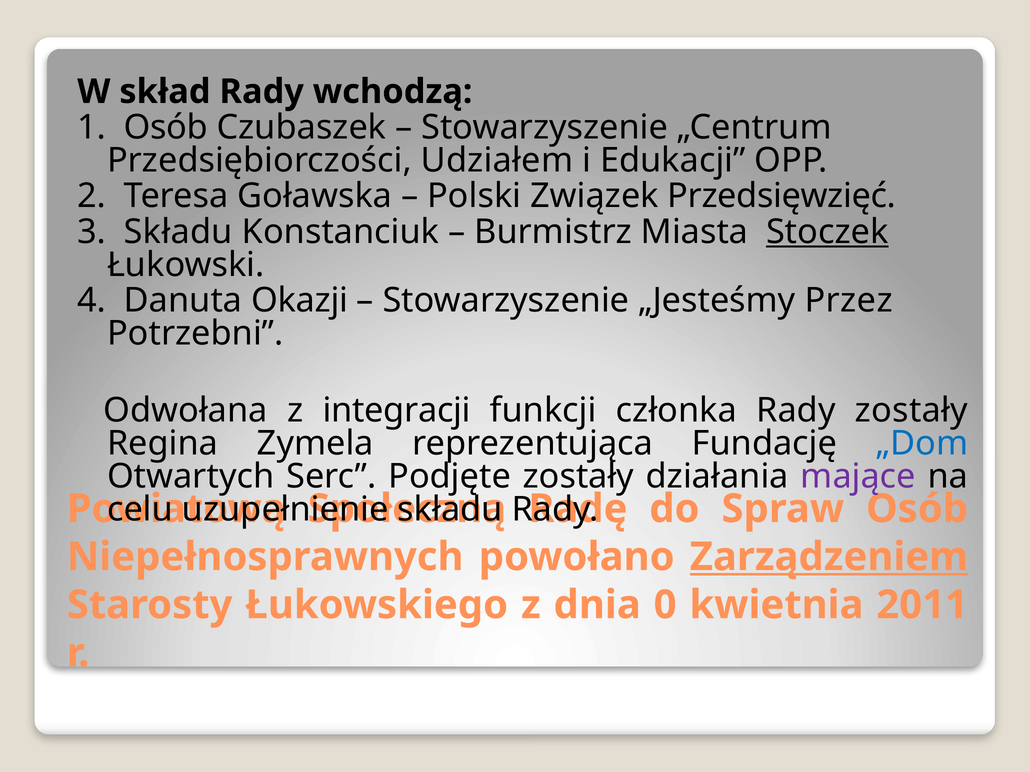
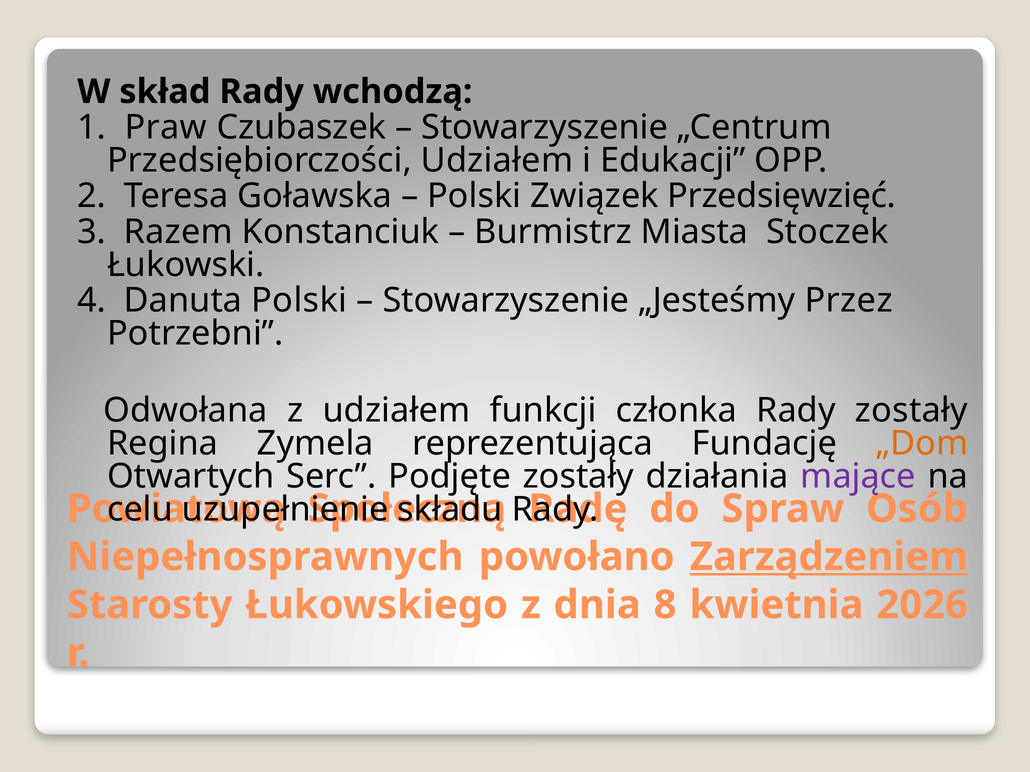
1 Osób: Osób -> Praw
3 Składu: Składu -> Razem
Stoczek underline: present -> none
Danuta Okazji: Okazji -> Polski
z integracji: integracji -> udziałem
„Dom colour: blue -> orange
0: 0 -> 8
2011: 2011 -> 2026
